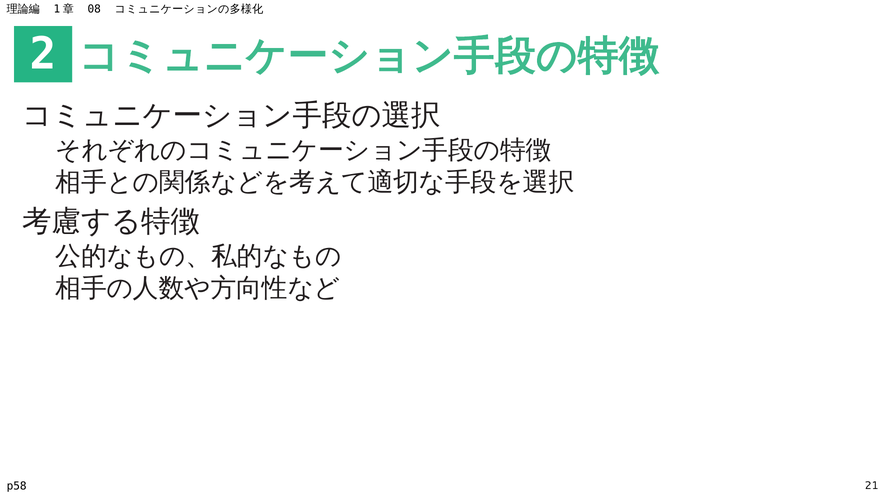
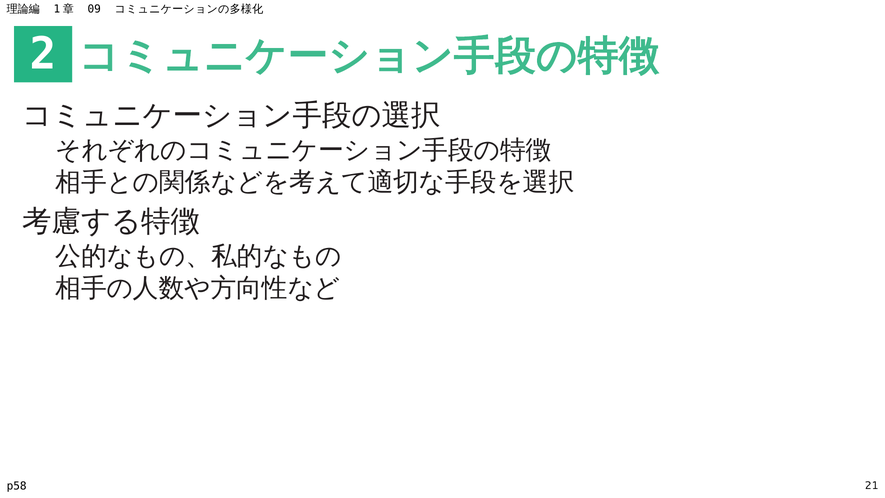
08: 08 -> 09
